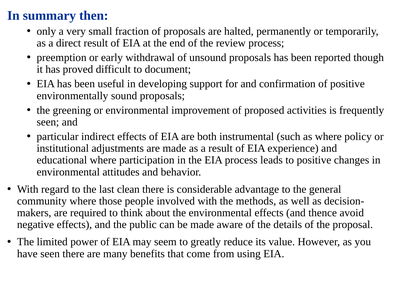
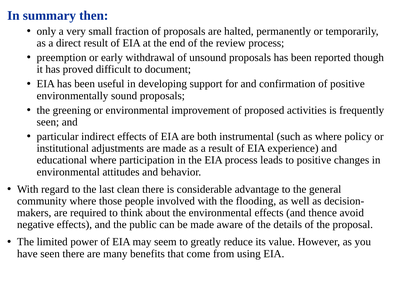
methods: methods -> flooding
